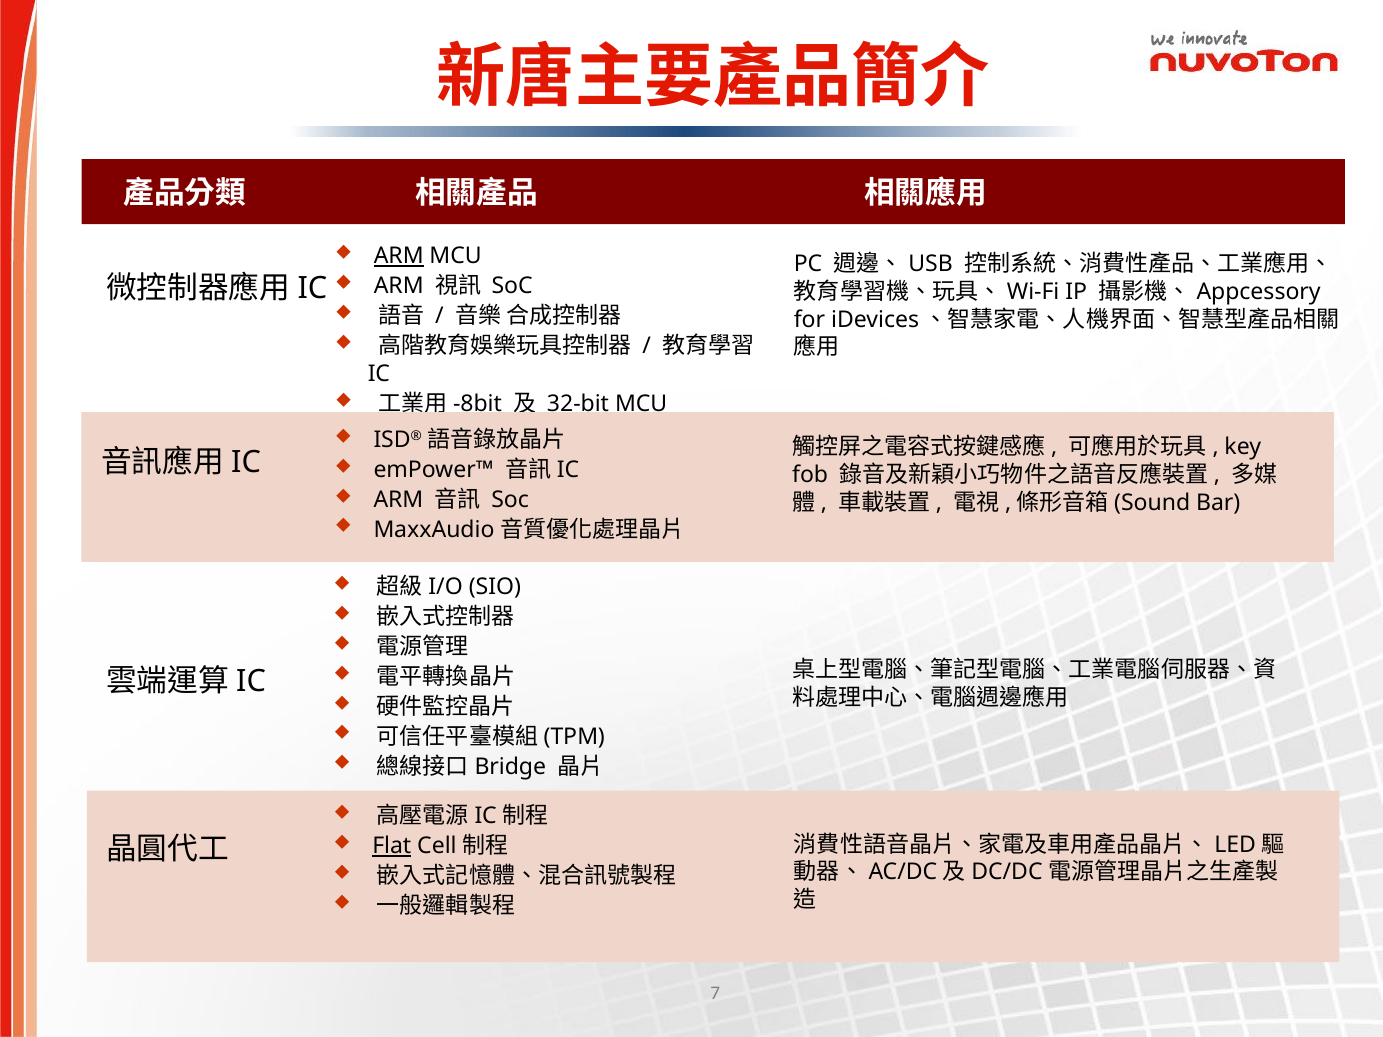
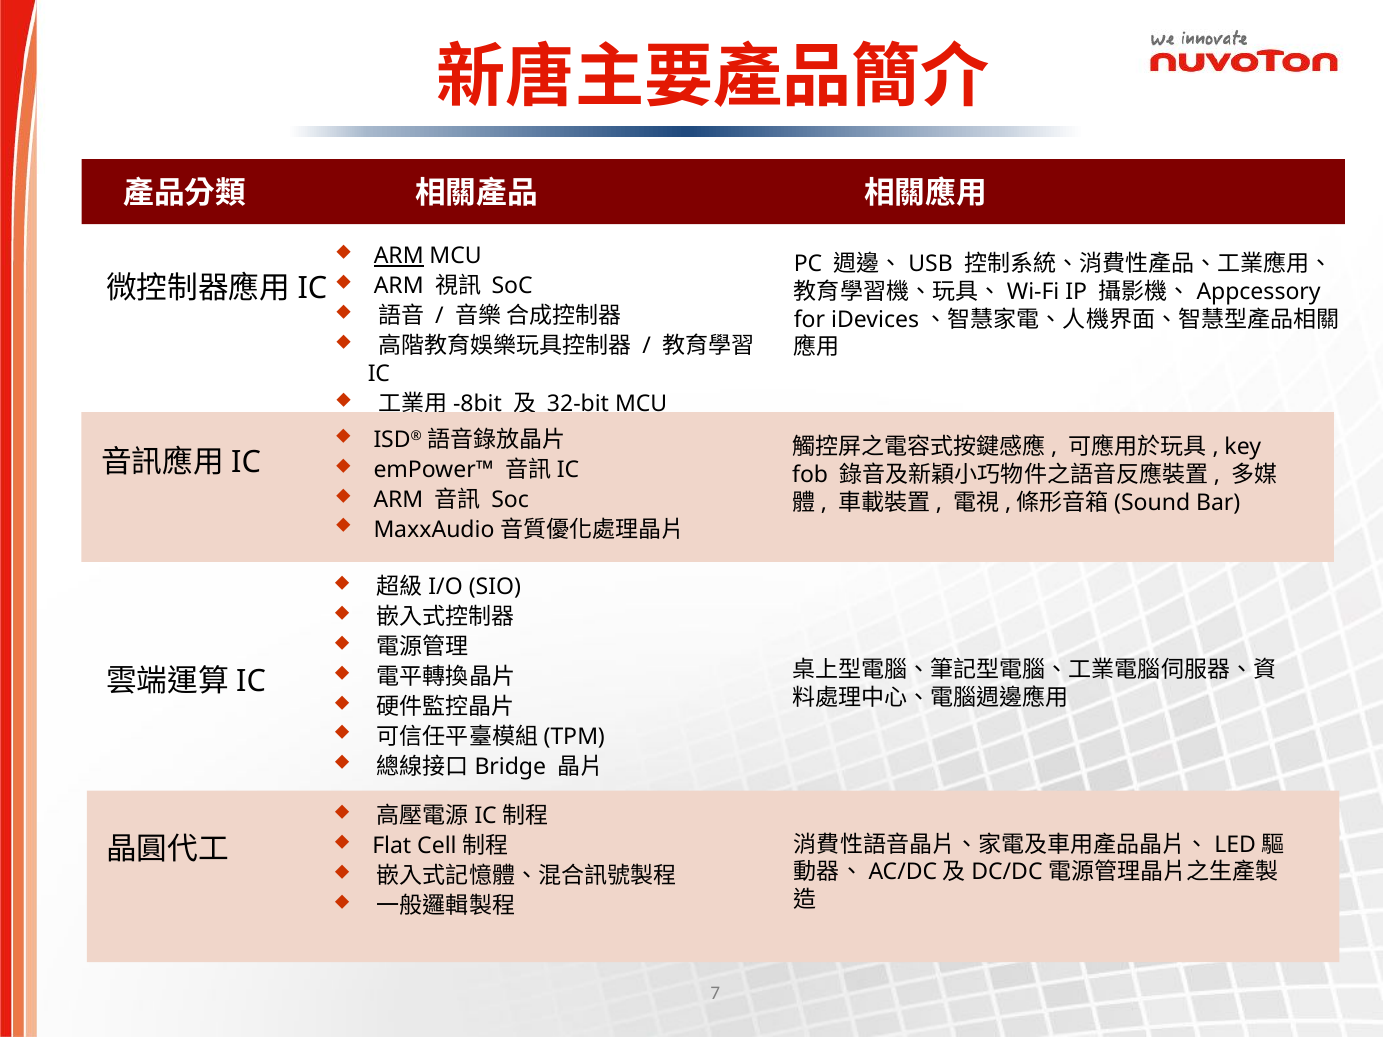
Flat underline: present -> none
